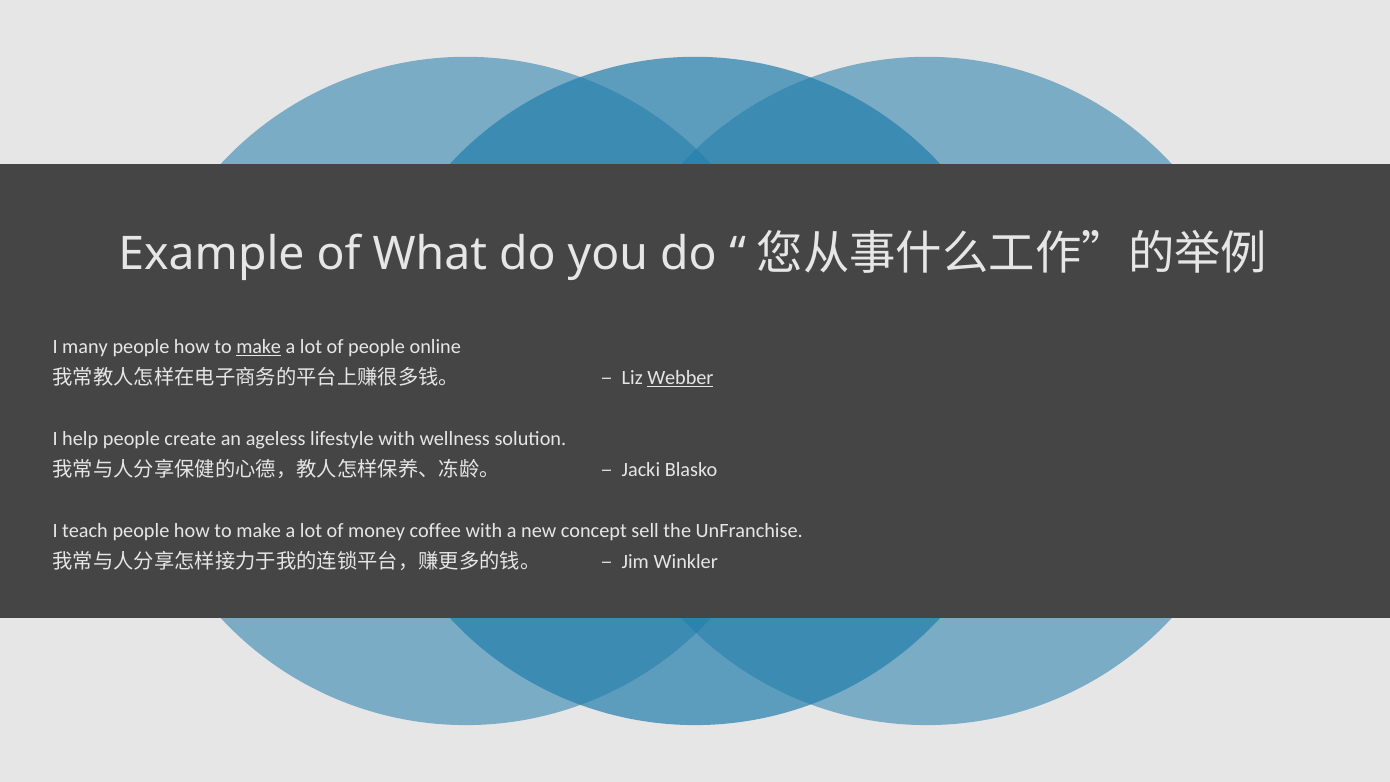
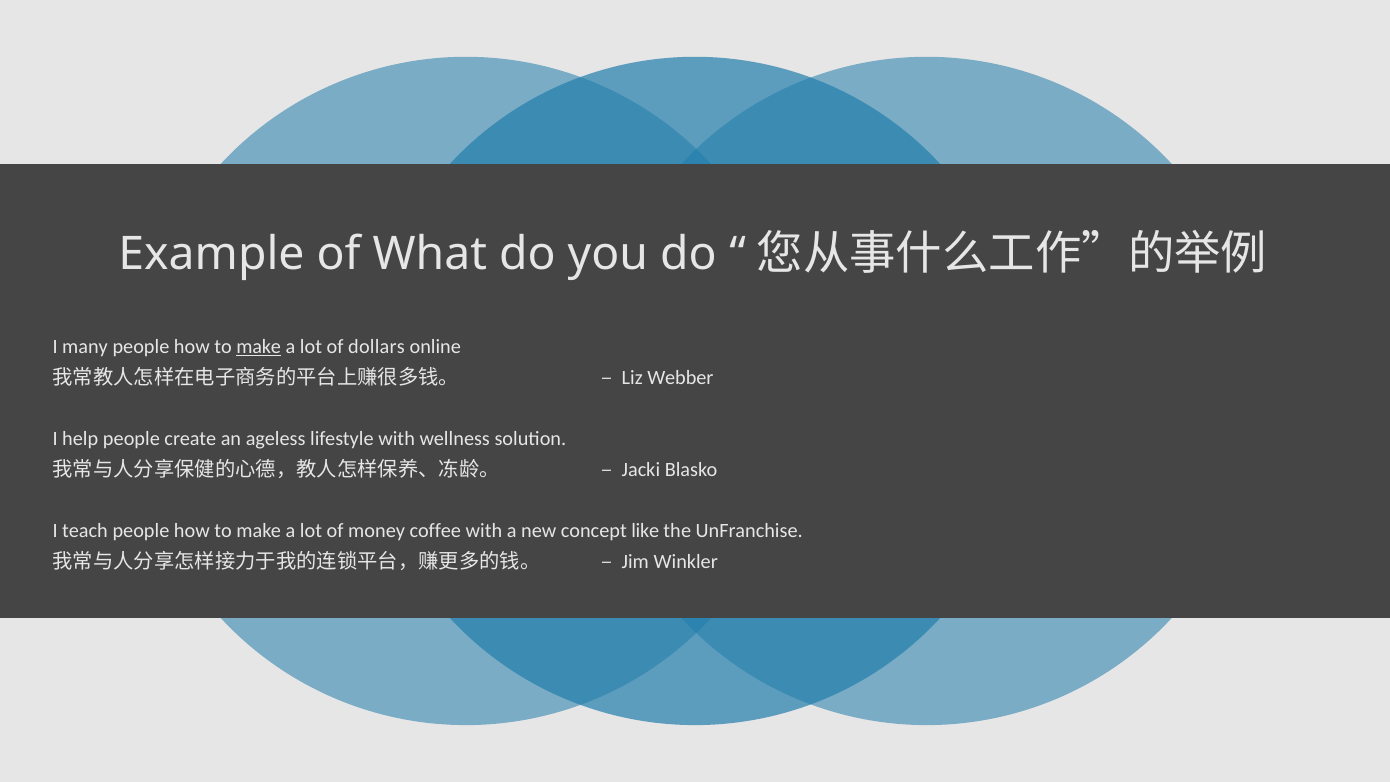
of people: people -> dollars
Webber underline: present -> none
sell: sell -> like
